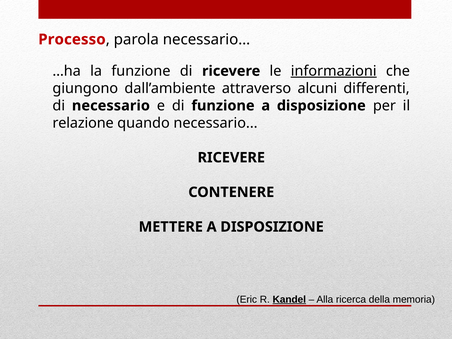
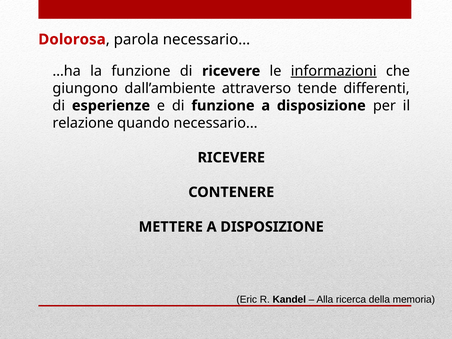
Processo: Processo -> Dolorosa
alcuni: alcuni -> tende
di necessario: necessario -> esperienze
Kandel underline: present -> none
